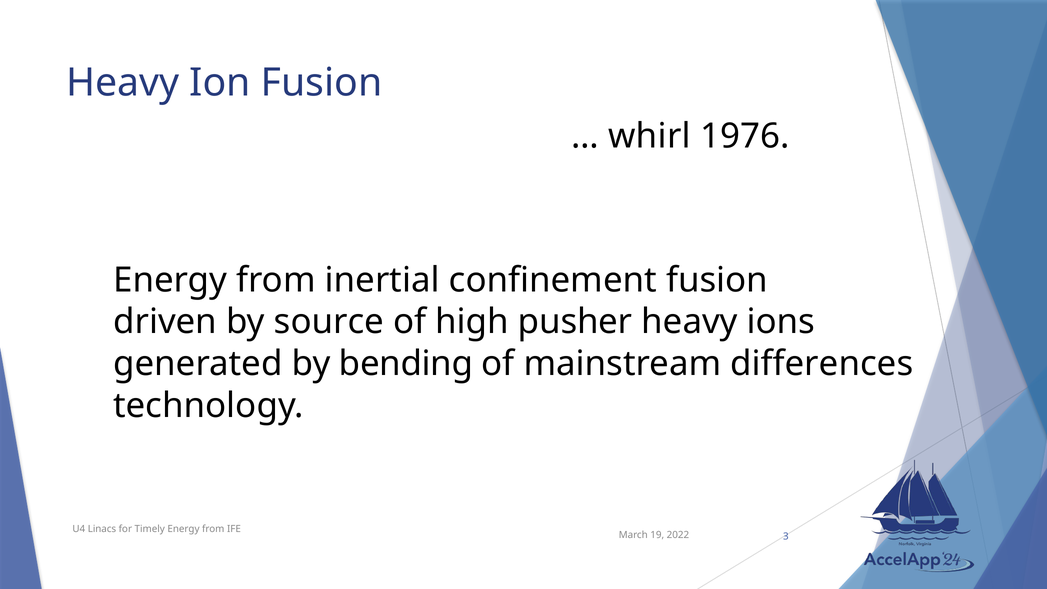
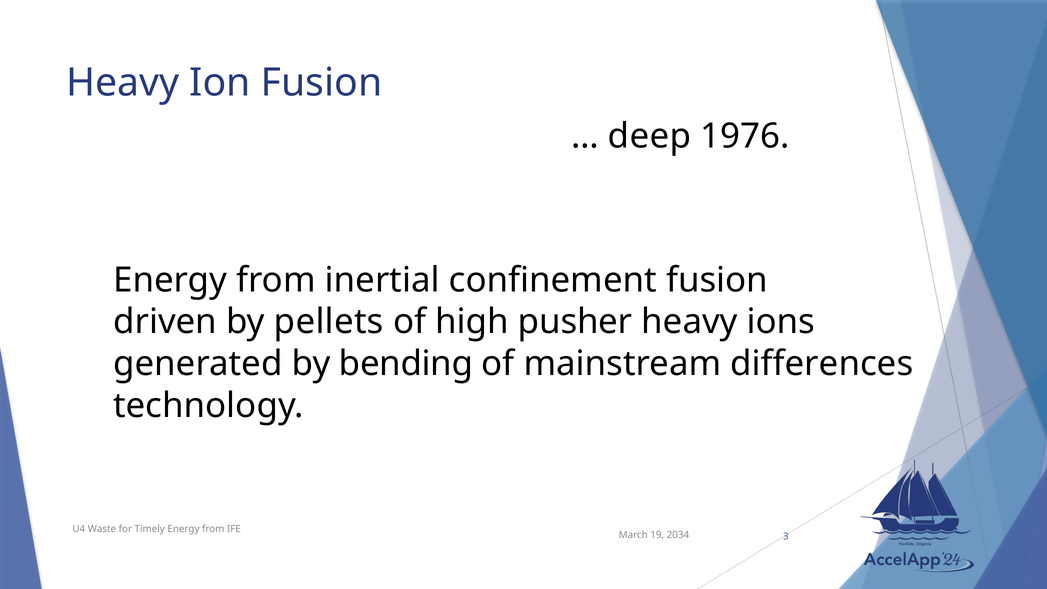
whirl: whirl -> deep
source: source -> pellets
Linacs: Linacs -> Waste
2022: 2022 -> 2034
